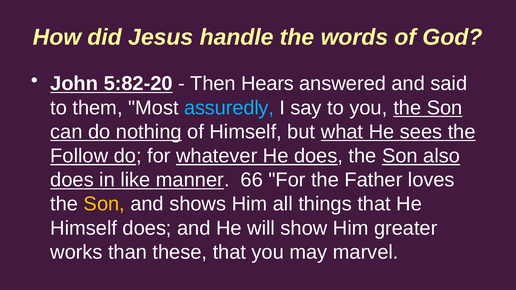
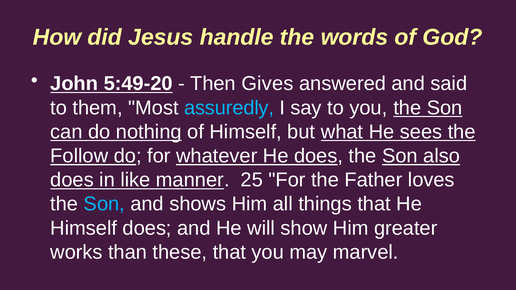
5:82-20: 5:82-20 -> 5:49-20
Hears: Hears -> Gives
66: 66 -> 25
Son at (104, 204) colour: yellow -> light blue
